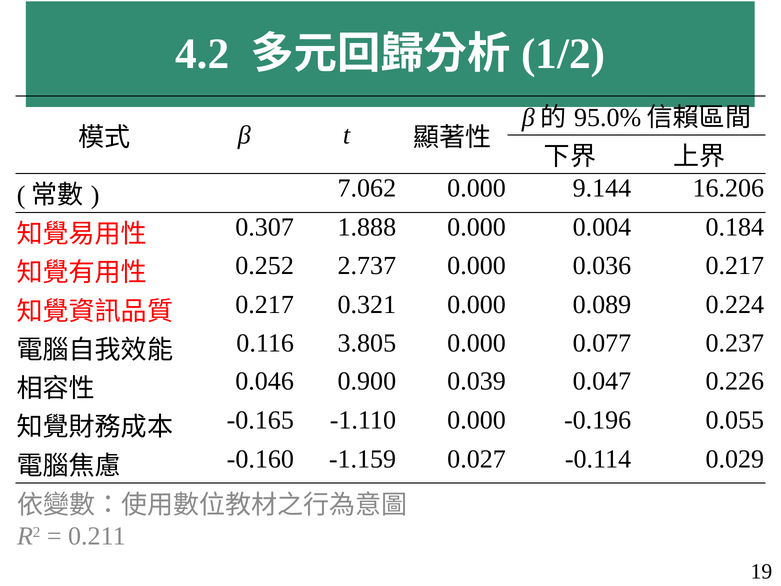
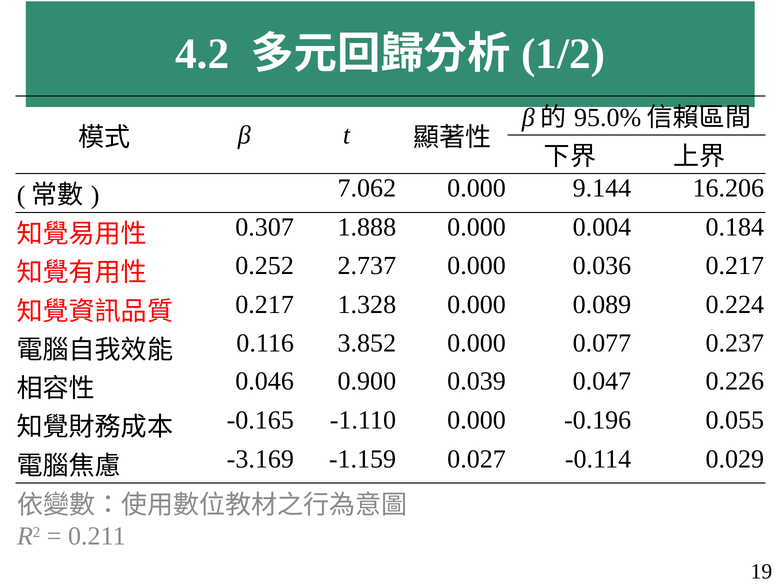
0.321: 0.321 -> 1.328
3.805: 3.805 -> 3.852
-0.160: -0.160 -> -3.169
